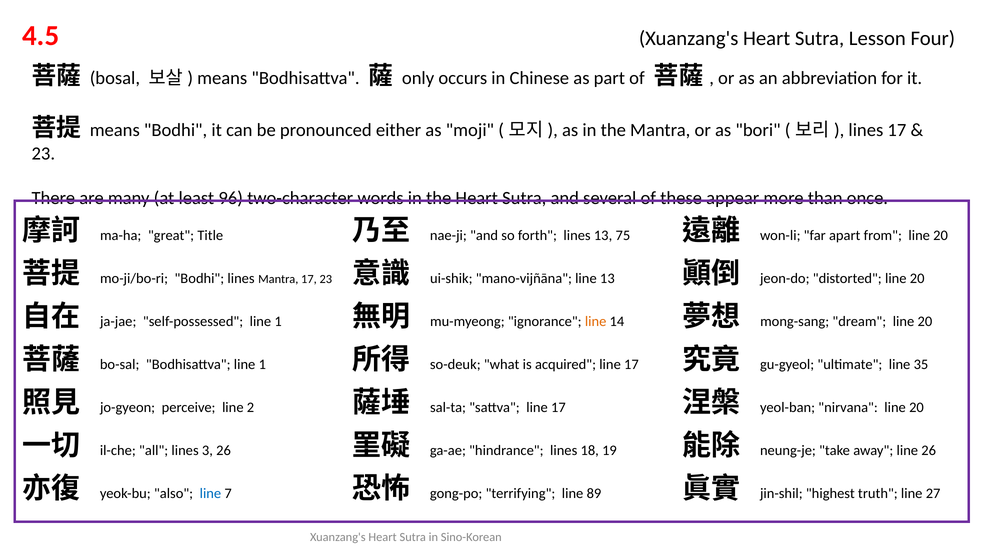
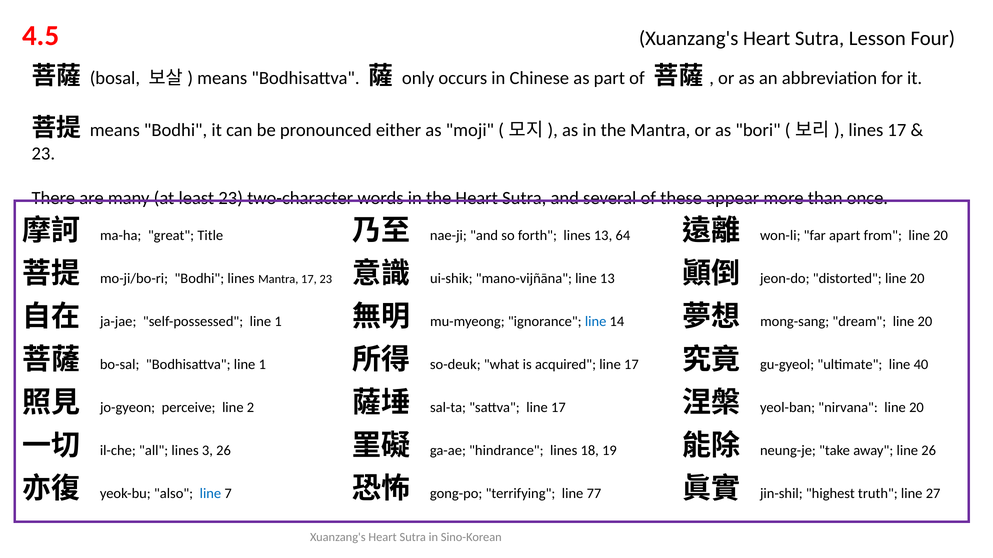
least 96: 96 -> 23
75: 75 -> 64
line at (596, 322) colour: orange -> blue
35: 35 -> 40
89: 89 -> 77
